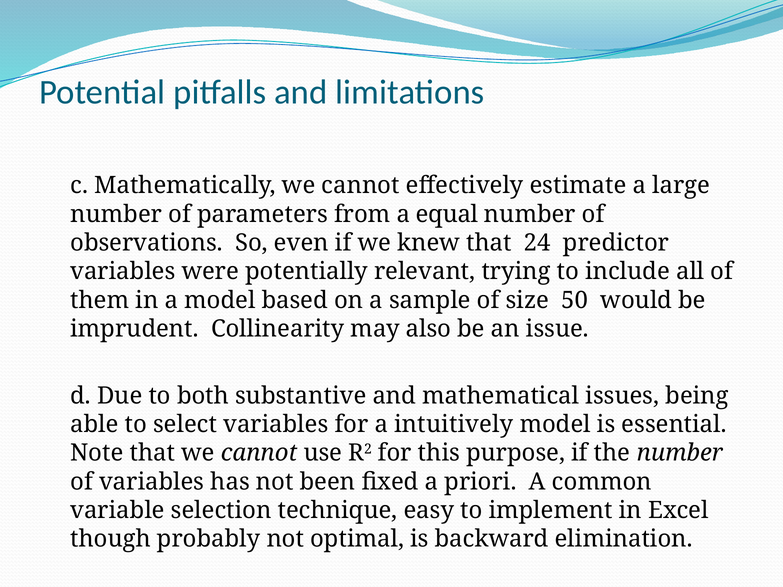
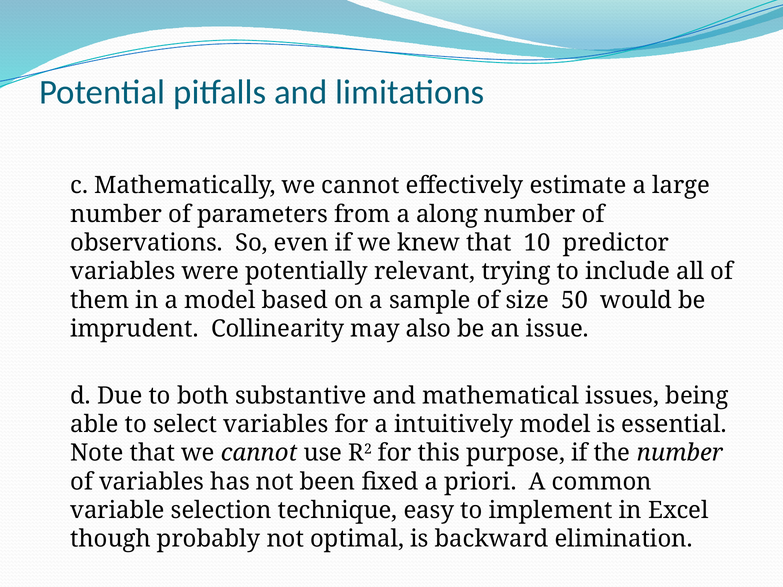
equal: equal -> along
24: 24 -> 10
